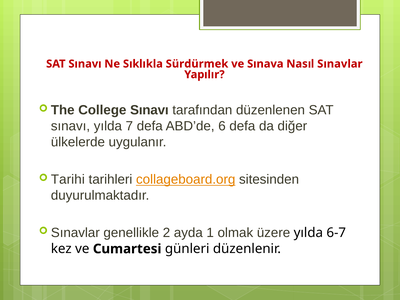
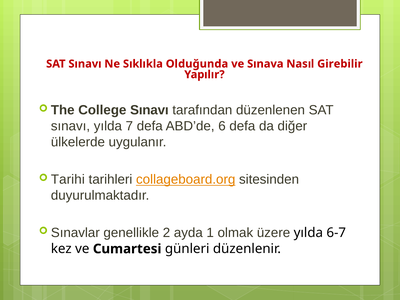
Sürdürmek: Sürdürmek -> Olduğunda
Nasıl Sınavlar: Sınavlar -> Girebilir
